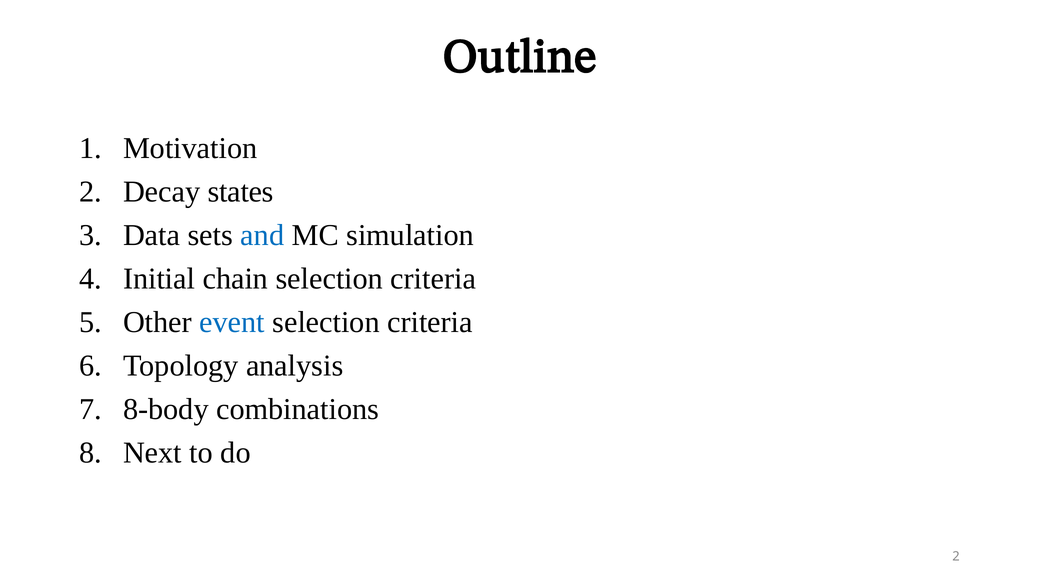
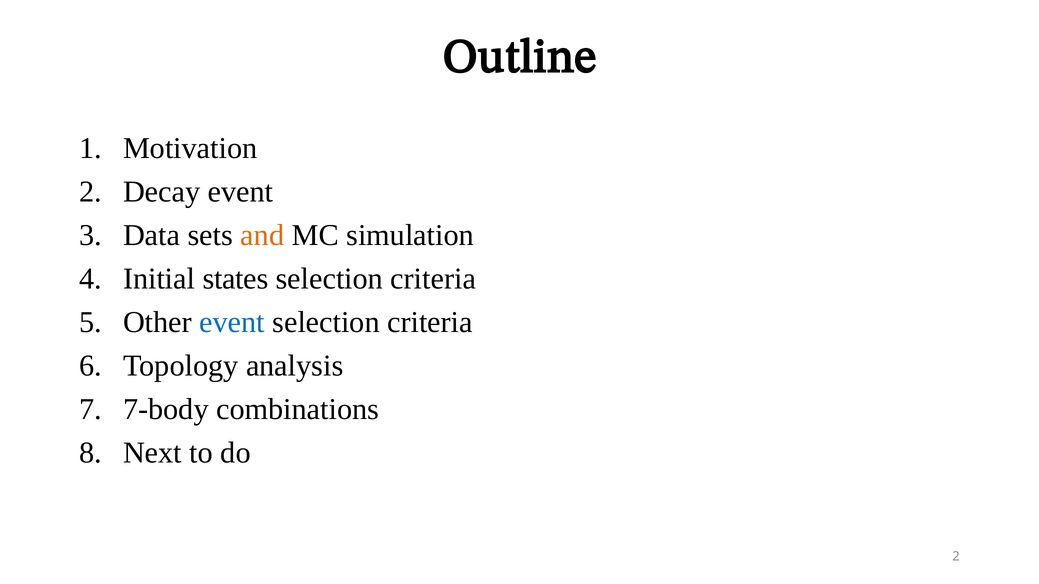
Decay states: states -> event
and colour: blue -> orange
chain: chain -> states
8-body: 8-body -> 7-body
